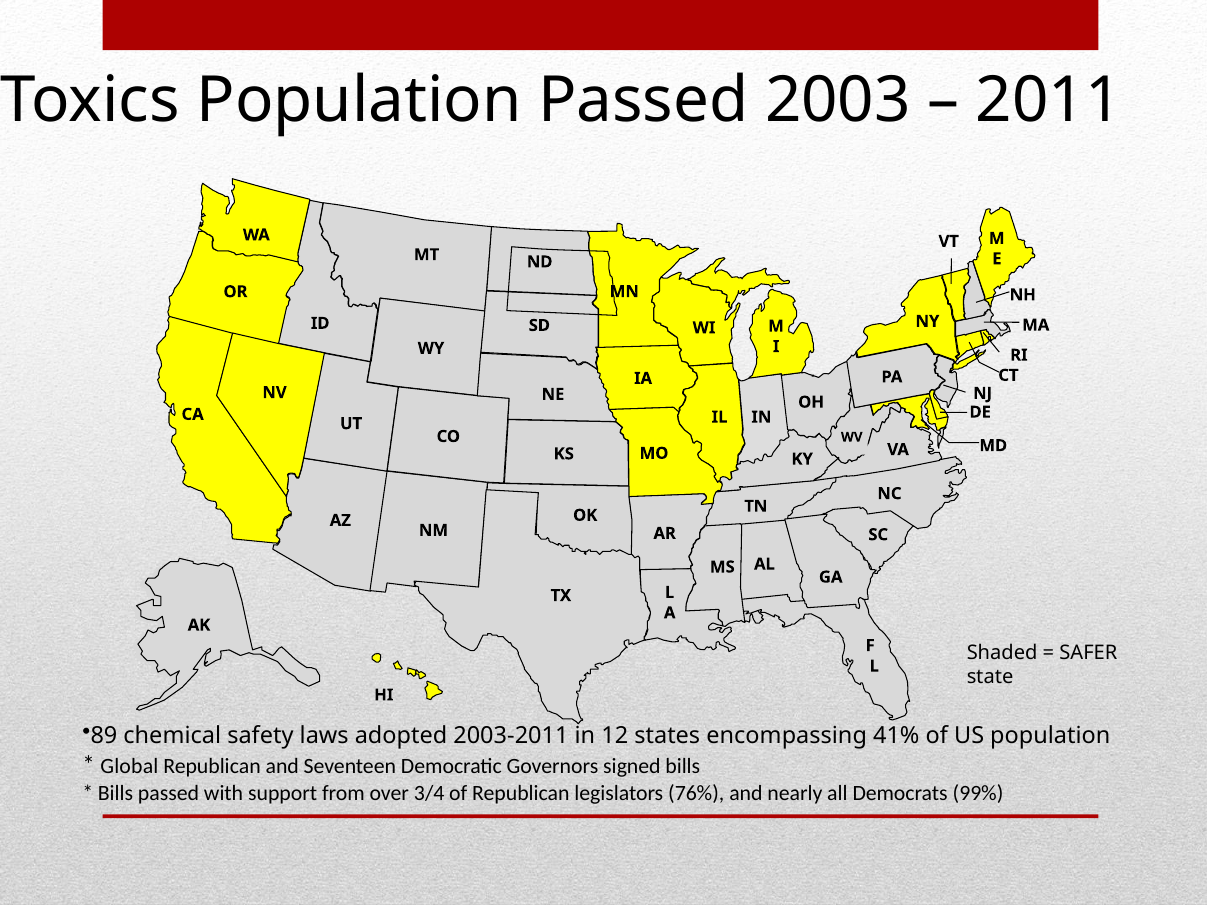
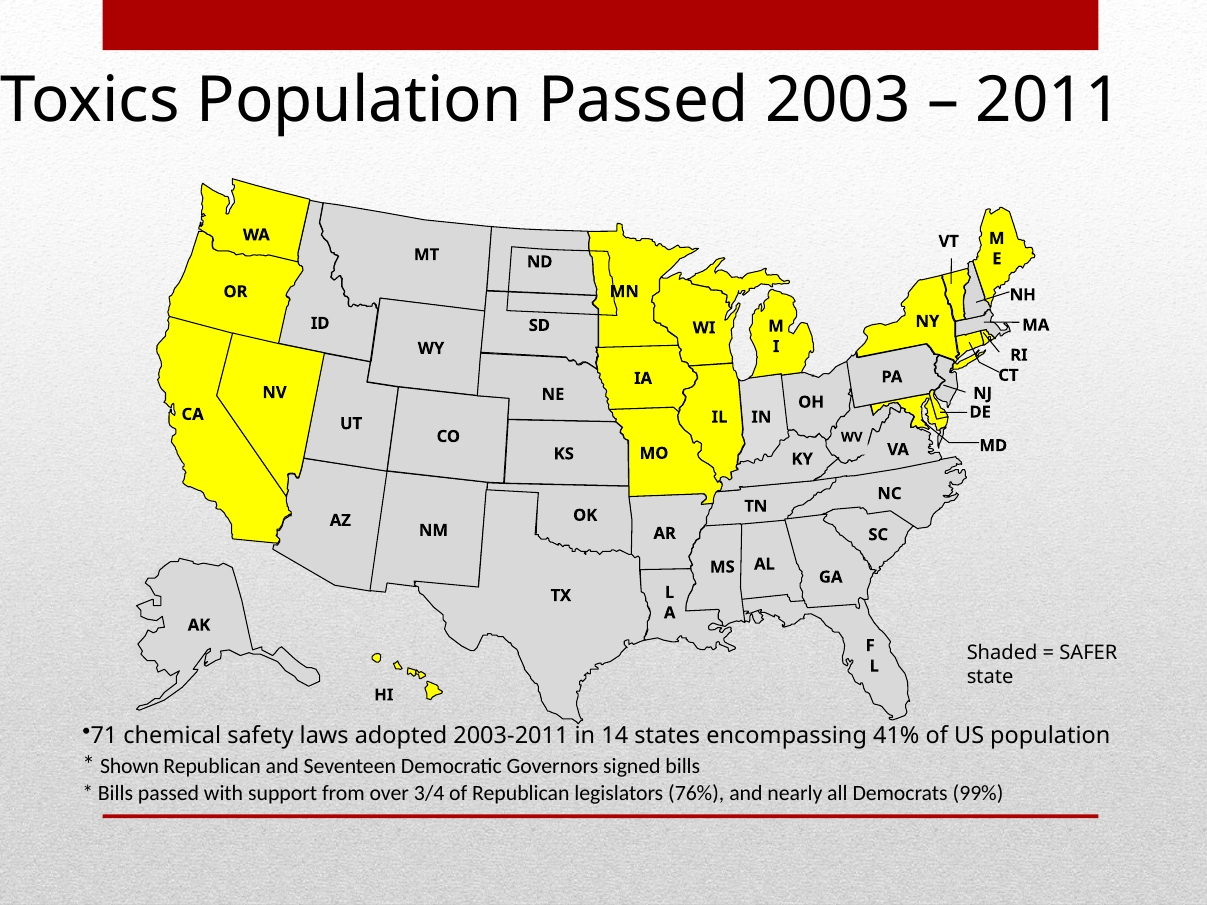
89: 89 -> 71
12: 12 -> 14
Global: Global -> Shown
